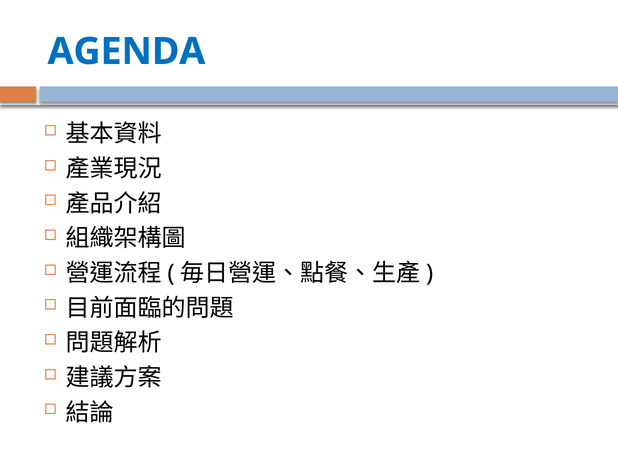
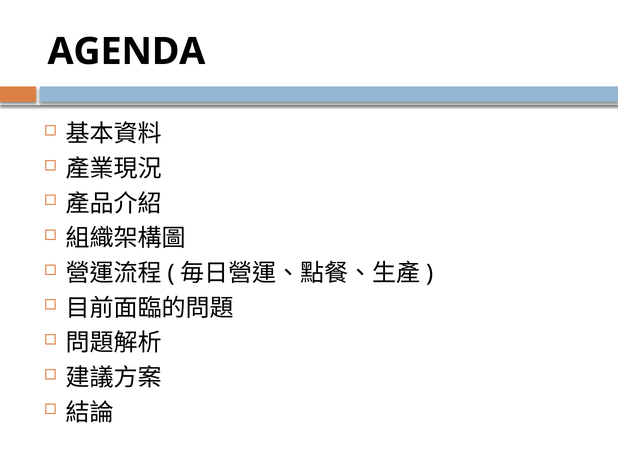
AGENDA colour: blue -> black
